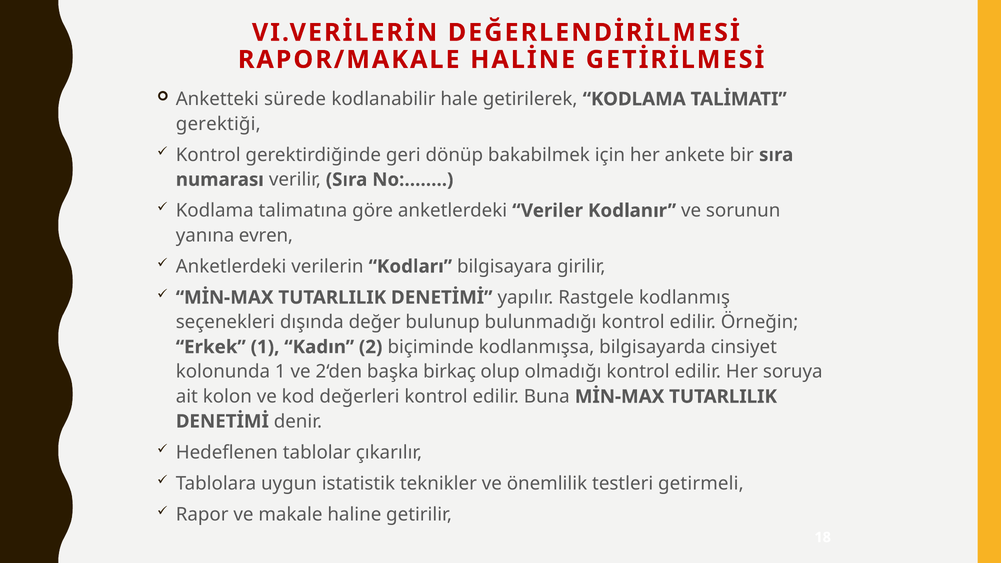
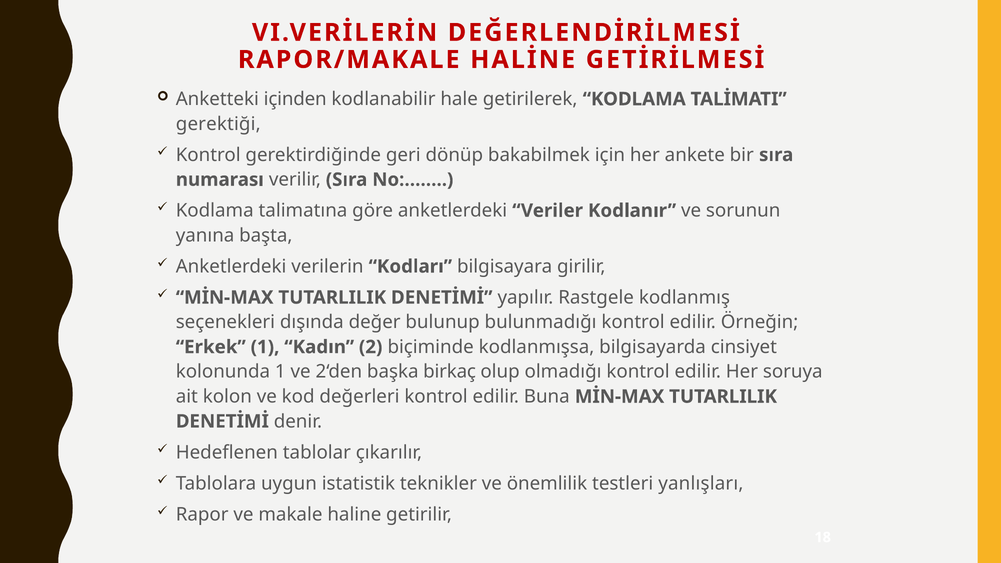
sürede: sürede -> içinden
evren: evren -> başta
getirmeli: getirmeli -> yanlışları
